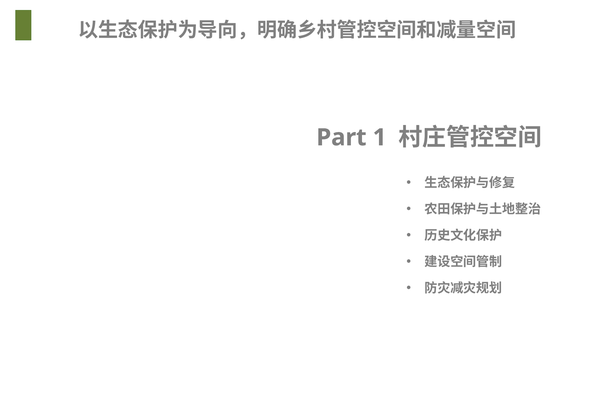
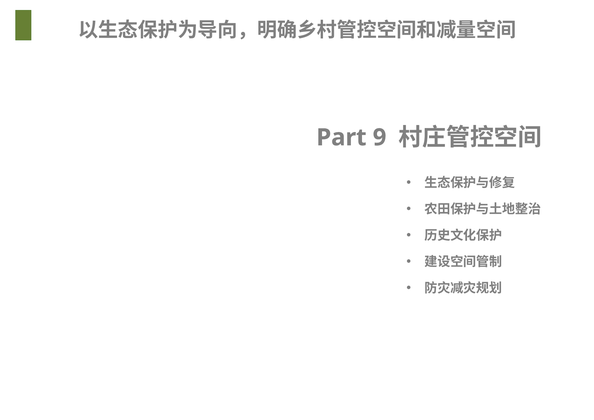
1: 1 -> 9
